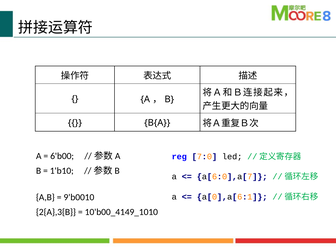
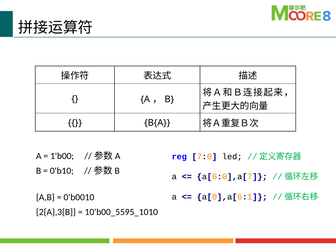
6'b00: 6'b00 -> 1'b00
1'b10: 1'b10 -> 0'b10
9'b0010: 9'b0010 -> 0'b0010
10'b00_4149_1010: 10'b00_4149_1010 -> 10'b00_5595_1010
